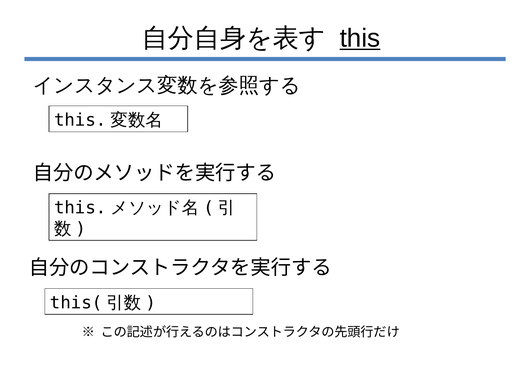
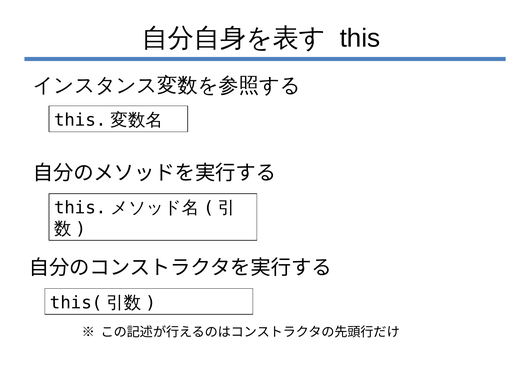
this underline: present -> none
